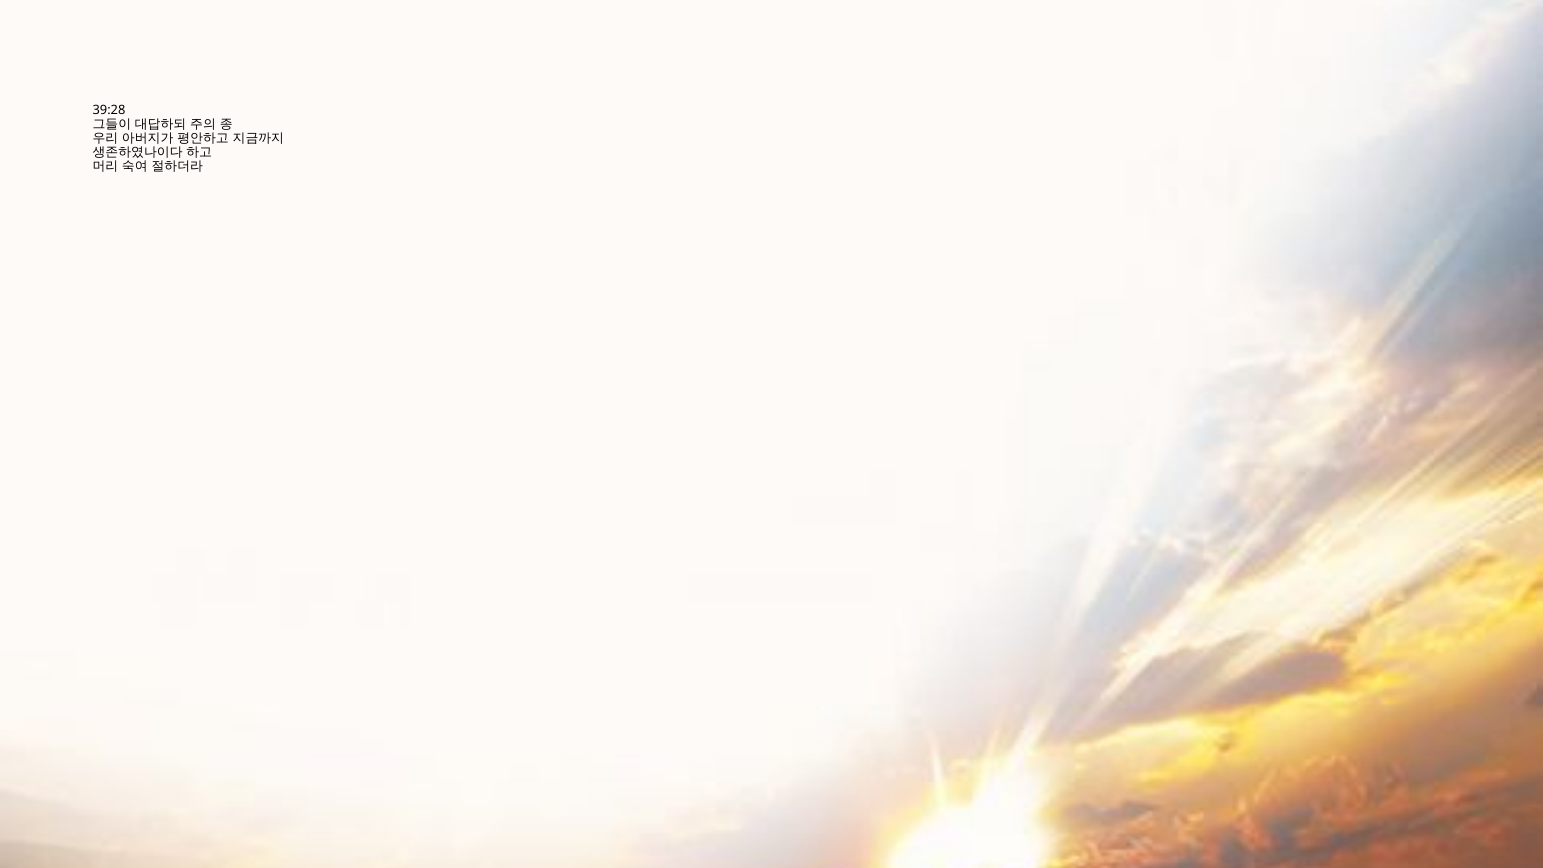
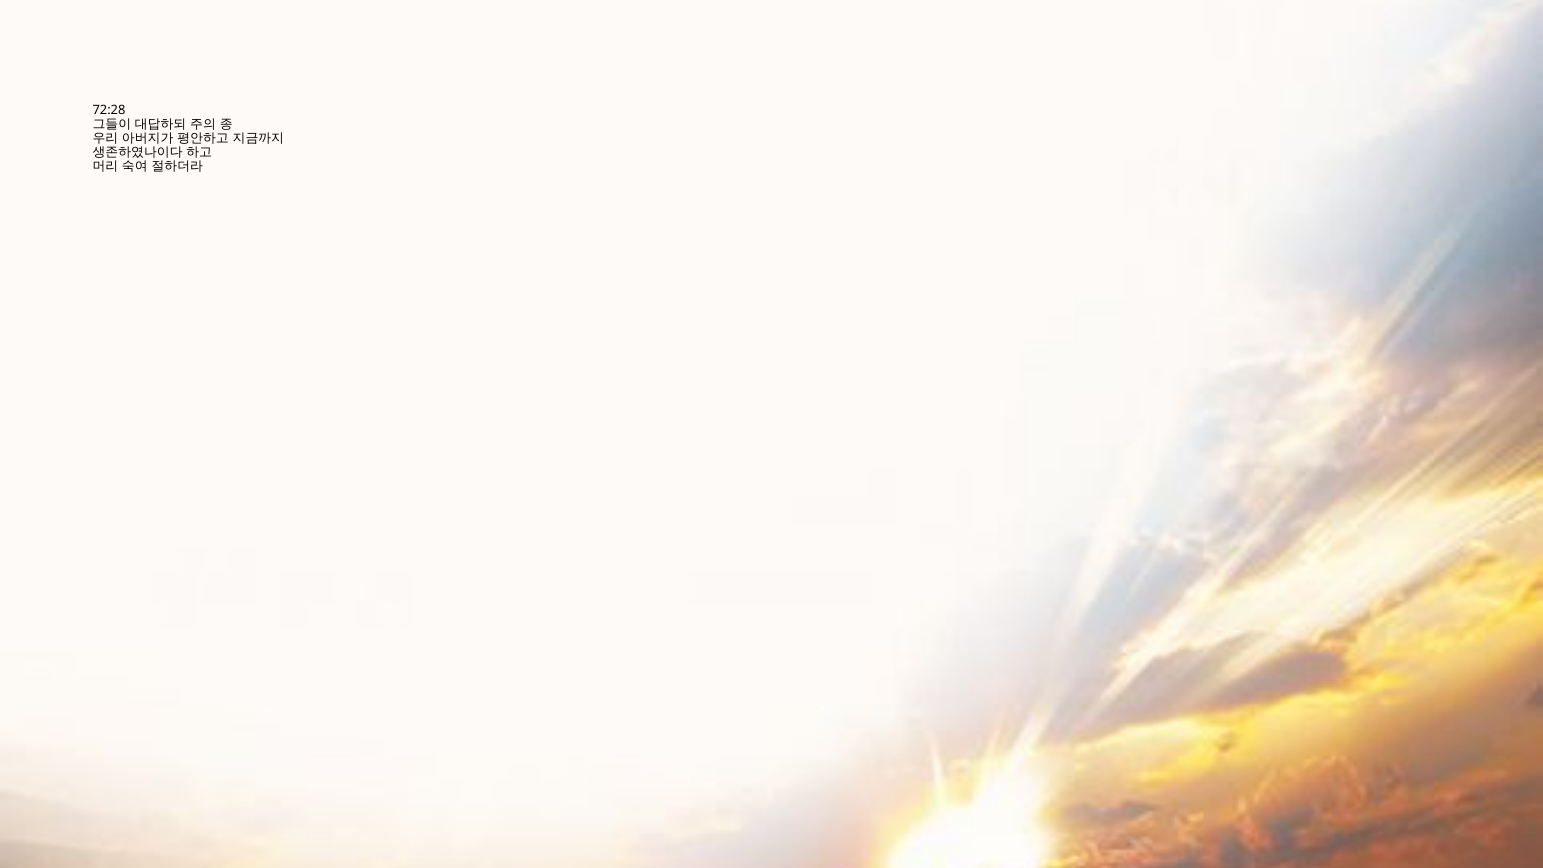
39:28: 39:28 -> 72:28
